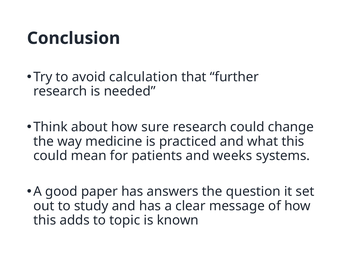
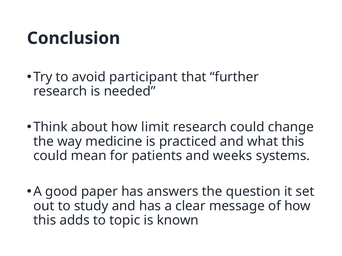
calculation: calculation -> participant
sure: sure -> limit
